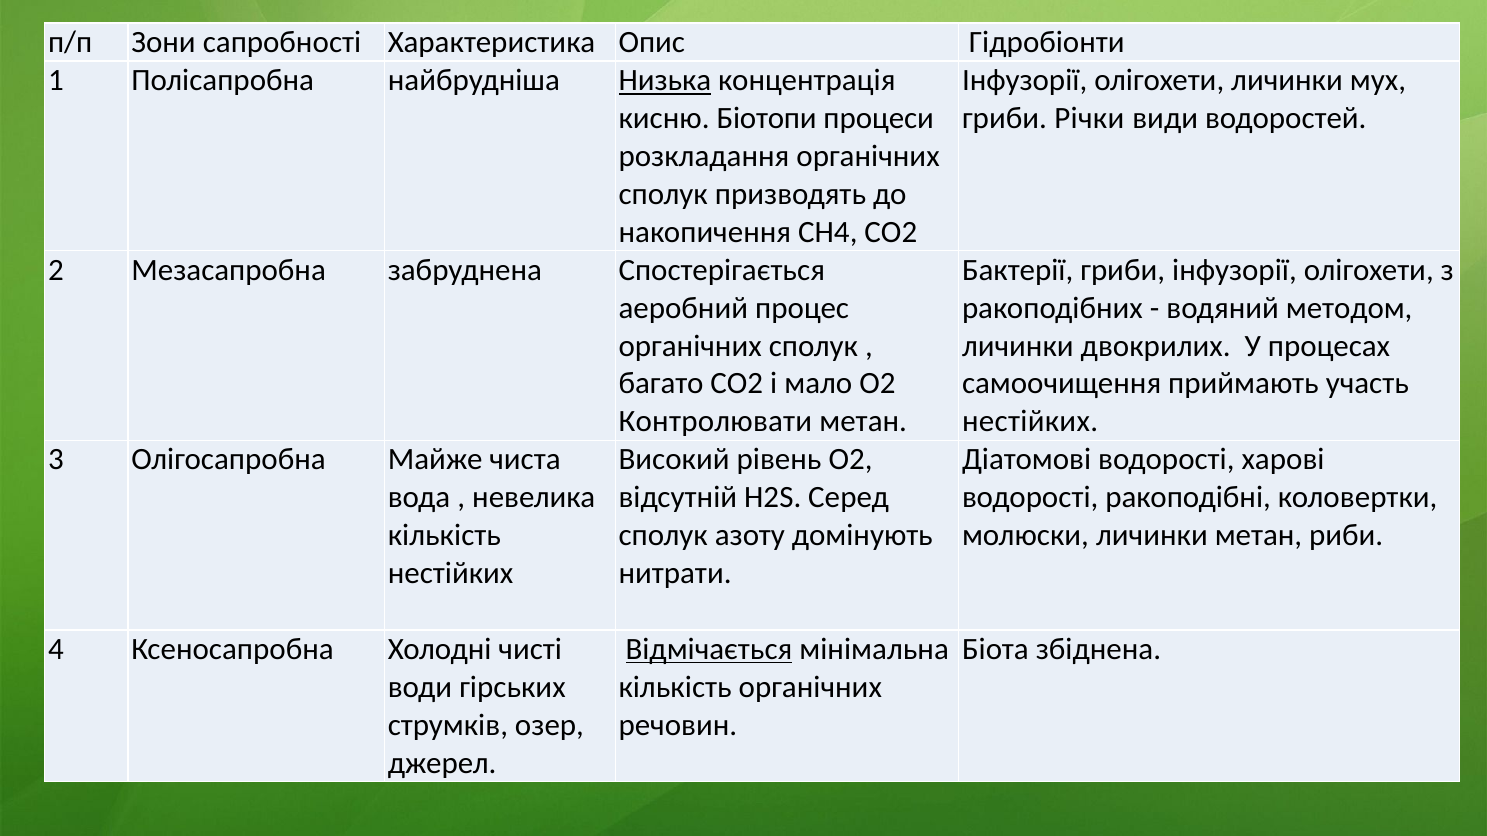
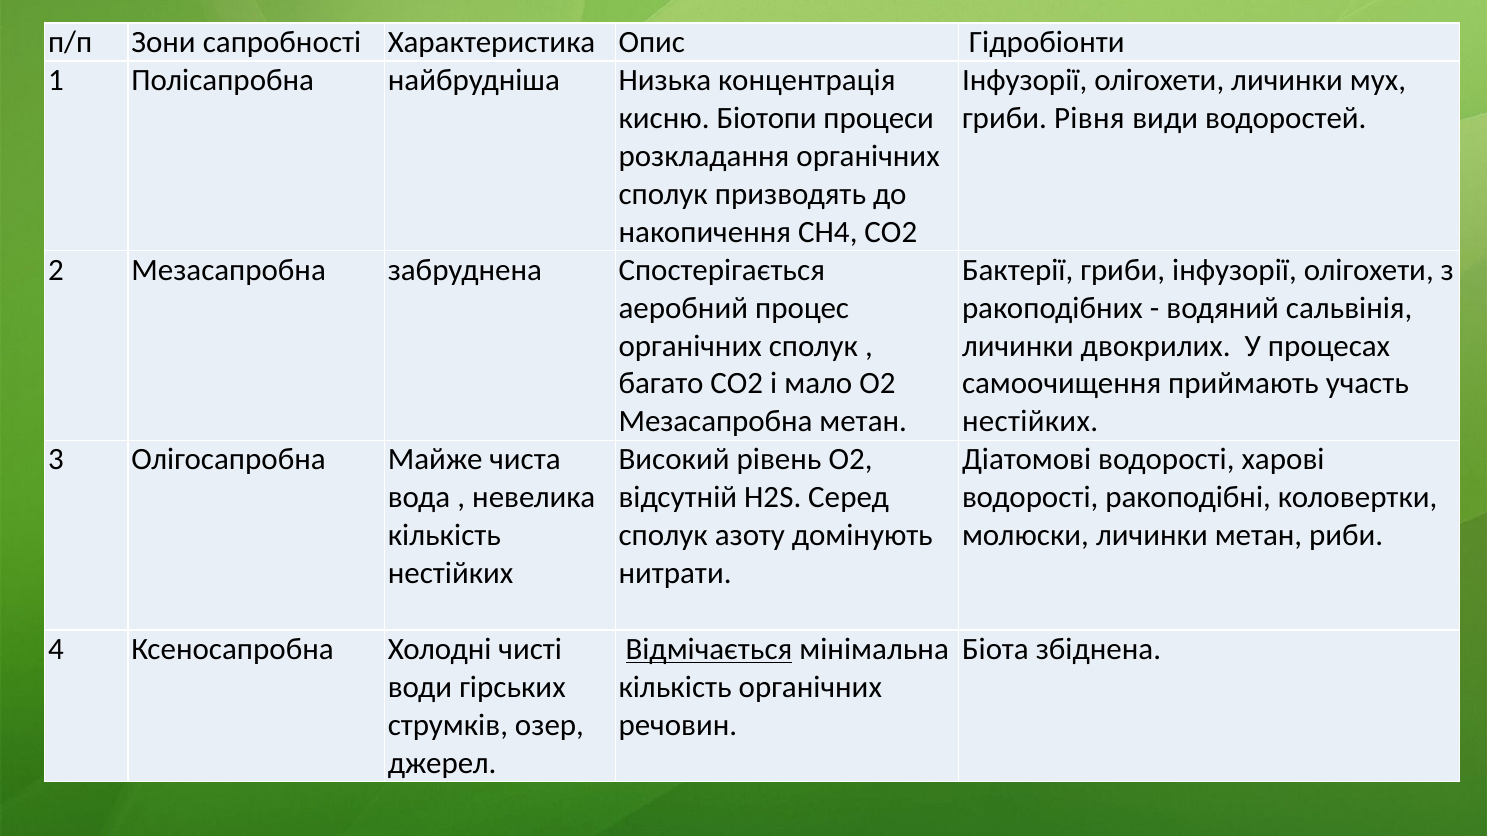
Низька underline: present -> none
Річки: Річки -> Рівня
методом: методом -> сальвінія
Контролювати at (715, 422): Контролювати -> Мезасапробна
